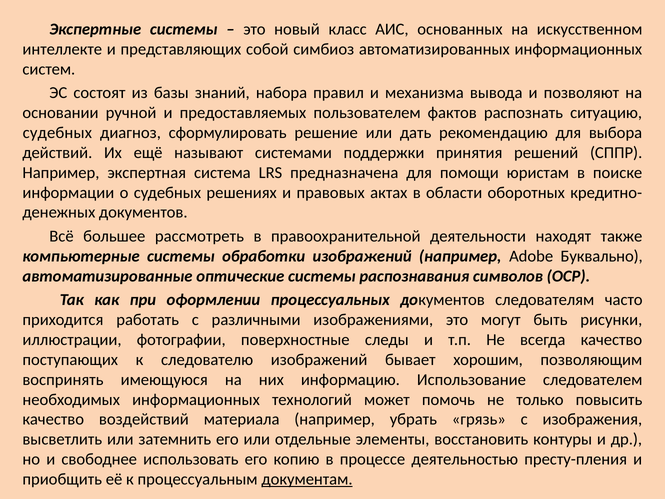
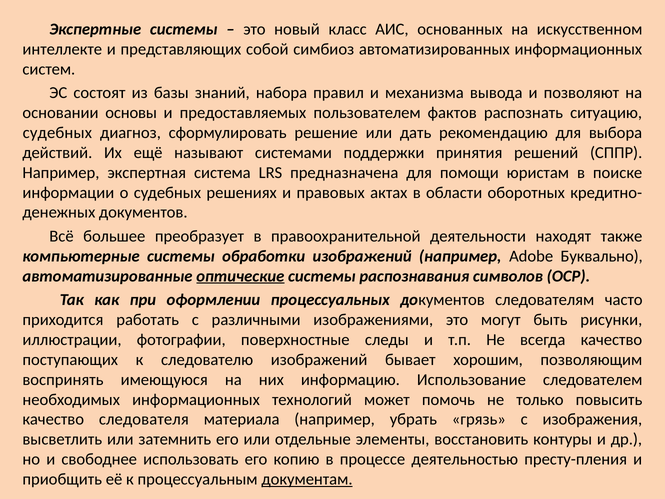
ручной: ручной -> основы
рассмотреть: рассмотреть -> преобразует
оптические underline: none -> present
воздействий: воздействий -> следователя
